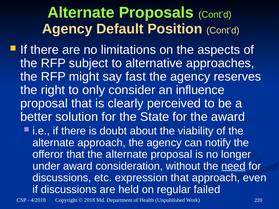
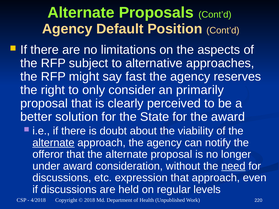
influence: influence -> primarily
alternate at (54, 143) underline: none -> present
failed: failed -> levels
